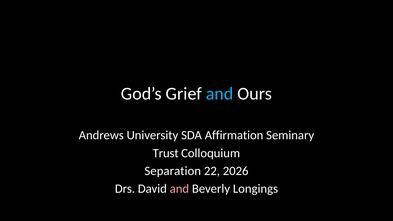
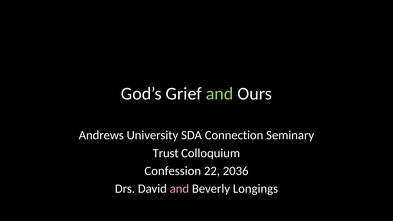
and at (220, 94) colour: light blue -> light green
Affirmation: Affirmation -> Connection
Separation: Separation -> Confession
2026: 2026 -> 2036
